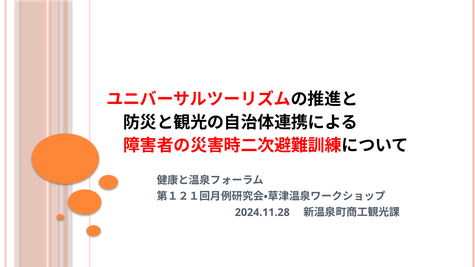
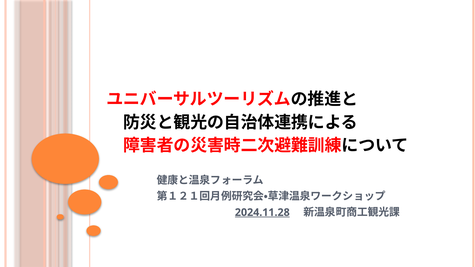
2024.11.28 underline: none -> present
